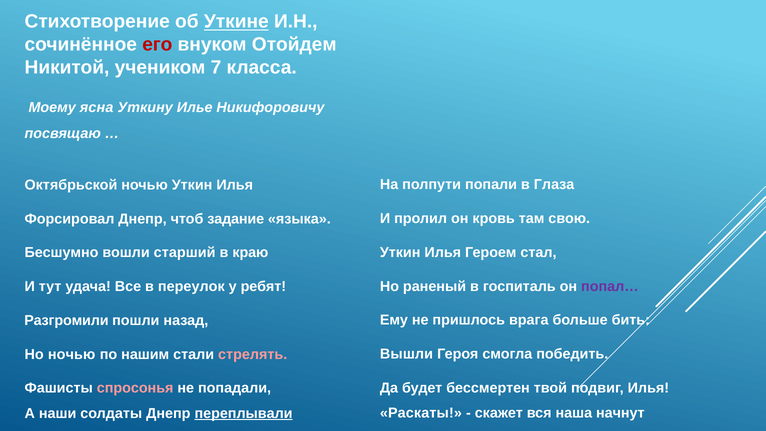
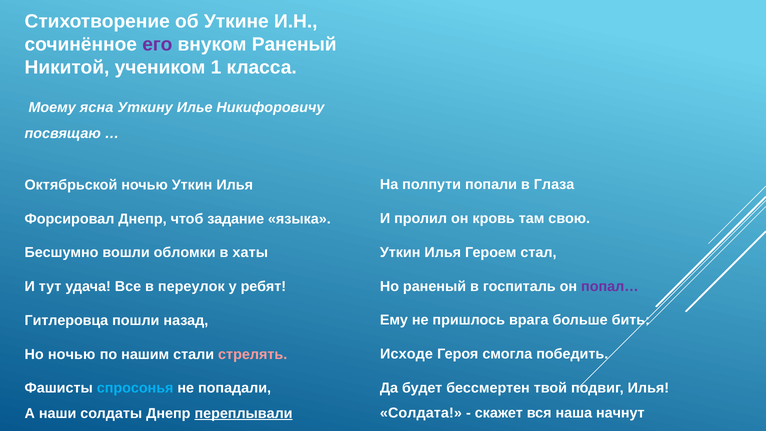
Уткине underline: present -> none
его colour: red -> purple
внуком Отойдем: Отойдем -> Раненый
7: 7 -> 1
старший: старший -> обломки
краю: краю -> хаты
Разгромили: Разгромили -> Гитлеровца
Вышли: Вышли -> Исходе
спросонья colour: pink -> light blue
Раскаты: Раскаты -> Солдата
